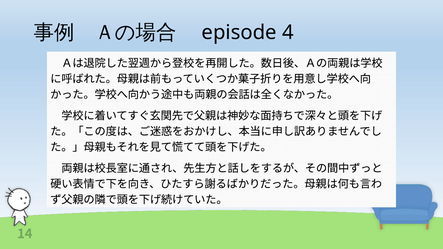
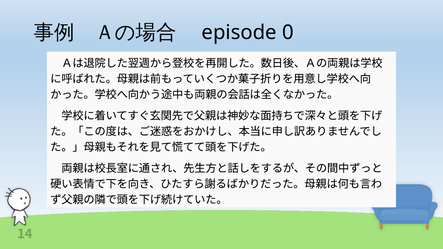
4: 4 -> 0
